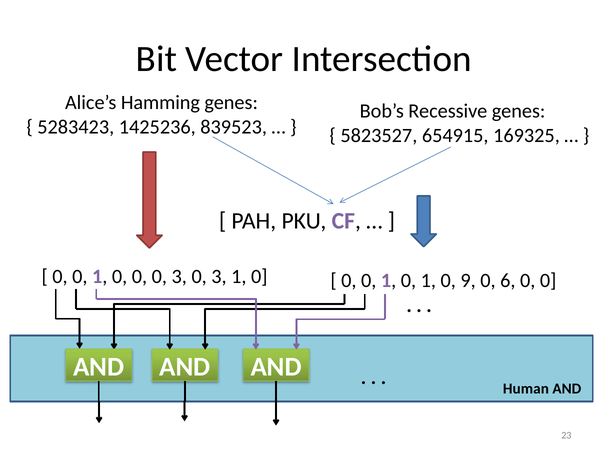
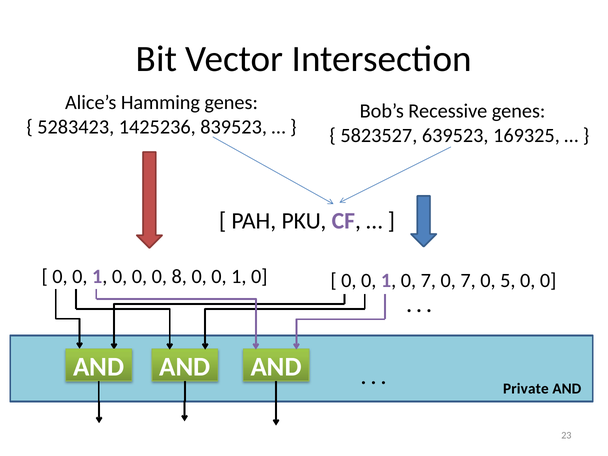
654915: 654915 -> 639523
0 0 3: 3 -> 8
3 at (219, 276): 3 -> 0
1 0 1: 1 -> 7
9 at (468, 280): 9 -> 7
6: 6 -> 5
Human: Human -> Private
